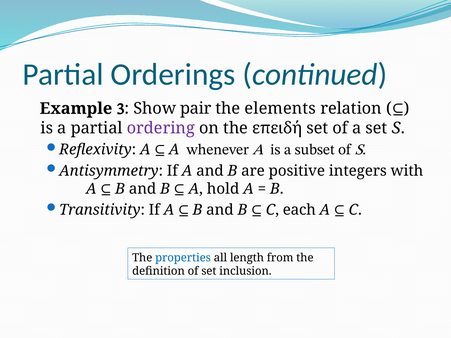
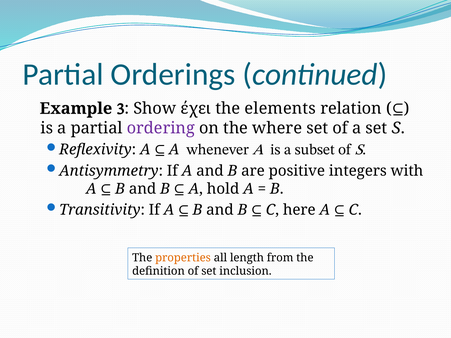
pair: pair -> έχει
επειδή: επειδή -> where
each: each -> here
properties colour: blue -> orange
